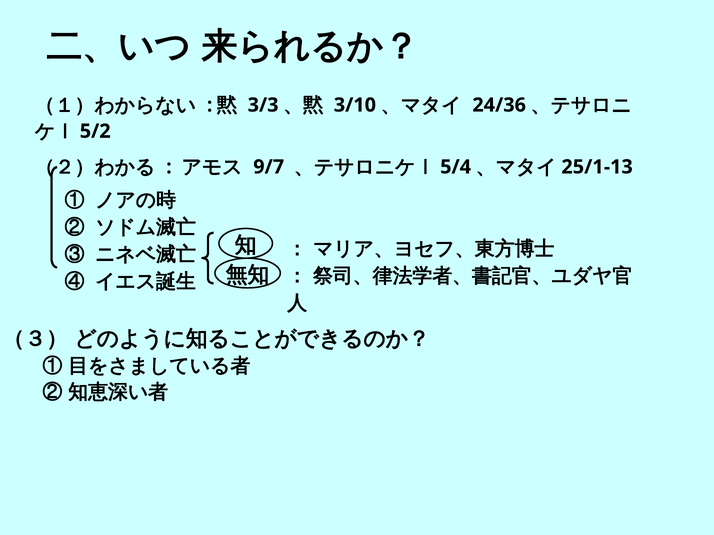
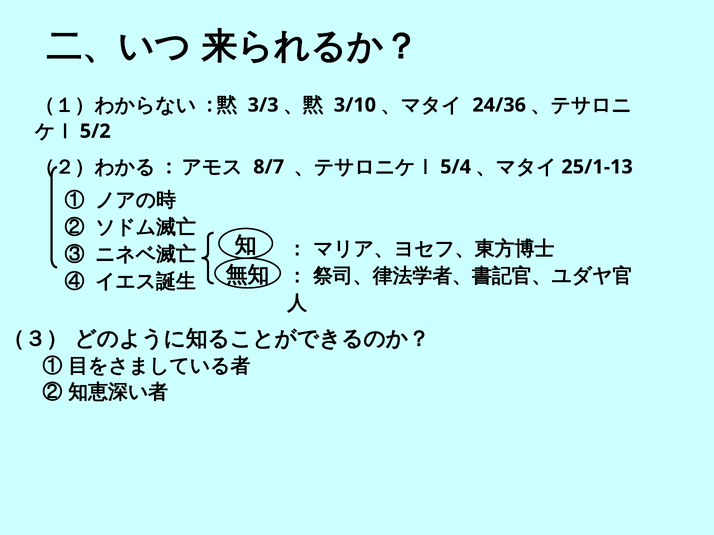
9/7: 9/7 -> 8/7
